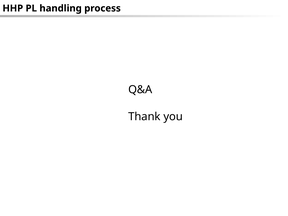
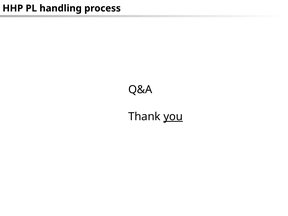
you underline: none -> present
